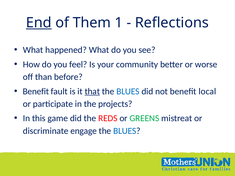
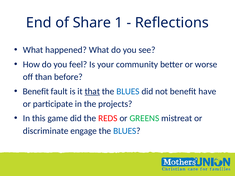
End underline: present -> none
Them: Them -> Share
local: local -> have
